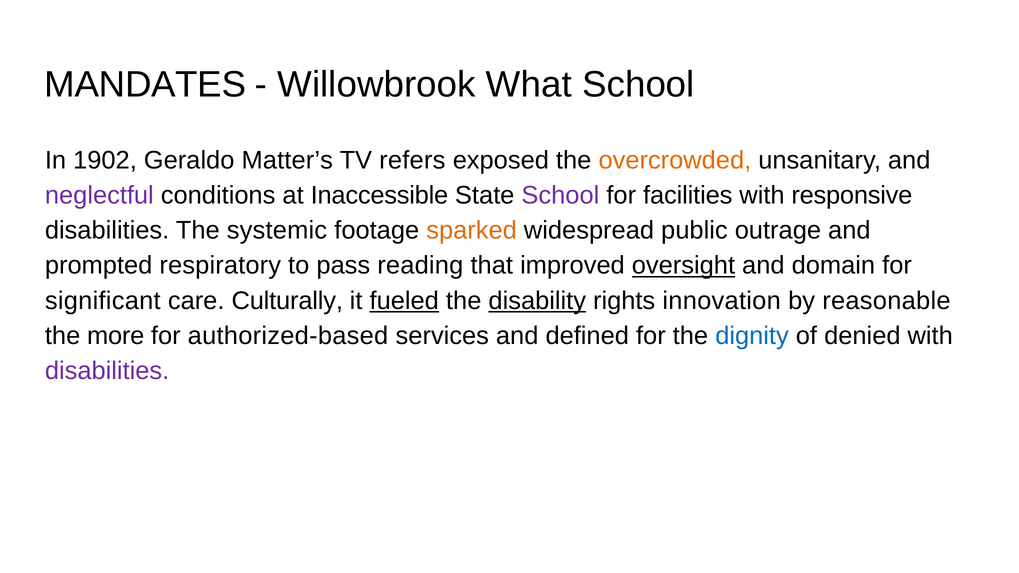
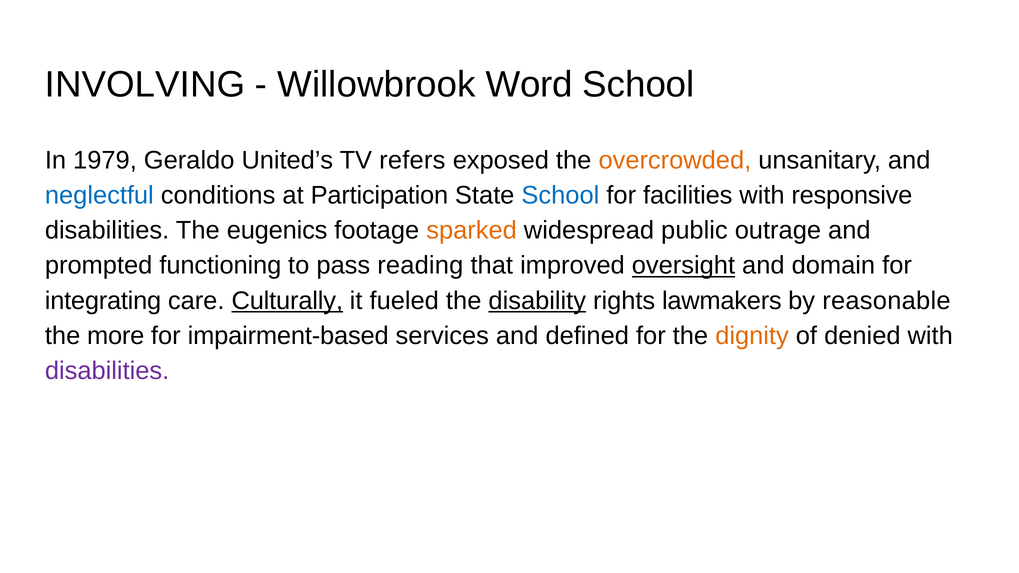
MANDATES: MANDATES -> INVOLVING
What: What -> Word
1902: 1902 -> 1979
Matter’s: Matter’s -> United’s
neglectful colour: purple -> blue
Inaccessible: Inaccessible -> Participation
School at (560, 195) colour: purple -> blue
systemic: systemic -> eugenics
respiratory: respiratory -> functioning
significant: significant -> integrating
Culturally underline: none -> present
fueled underline: present -> none
innovation: innovation -> lawmakers
authorized-based: authorized-based -> impairment-based
dignity colour: blue -> orange
